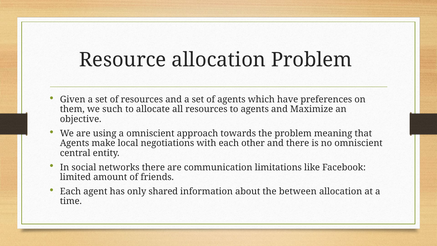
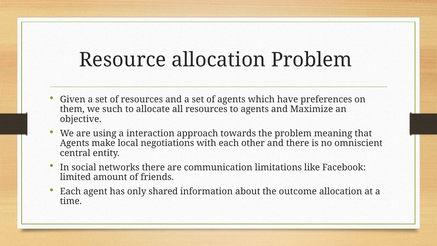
a omniscient: omniscient -> interaction
between: between -> outcome
